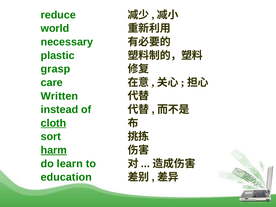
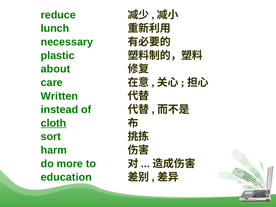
world: world -> lunch
grasp: grasp -> about
harm underline: present -> none
learn: learn -> more
